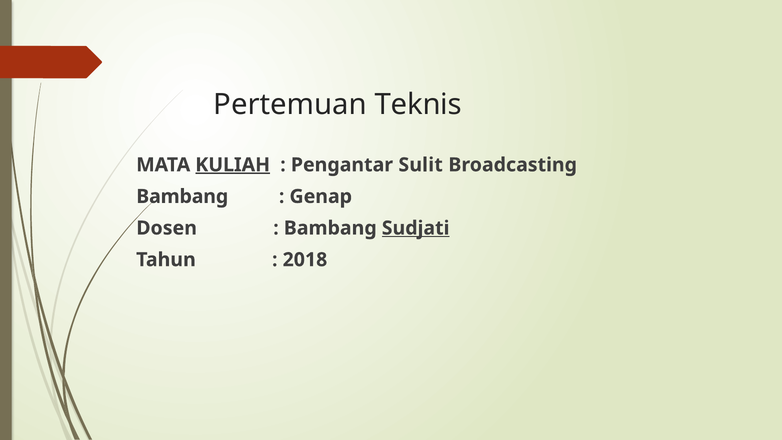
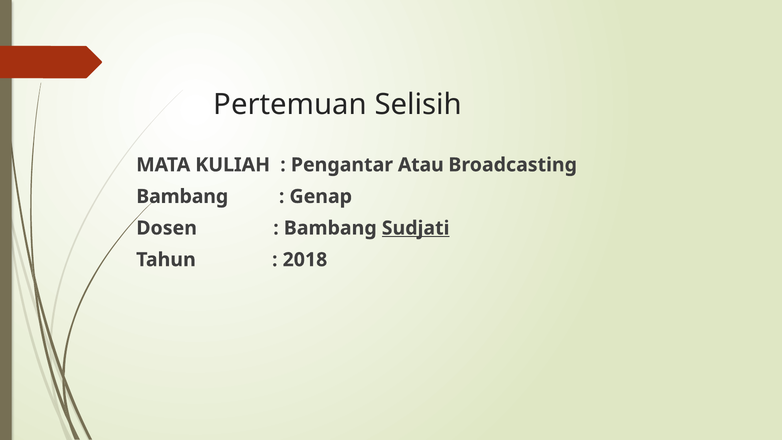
Teknis: Teknis -> Selisih
KULIAH underline: present -> none
Sulit: Sulit -> Atau
